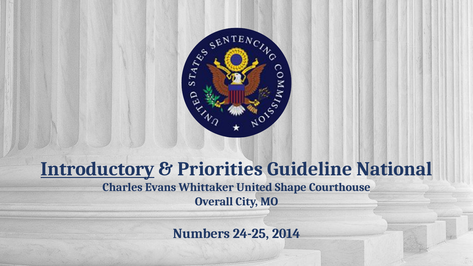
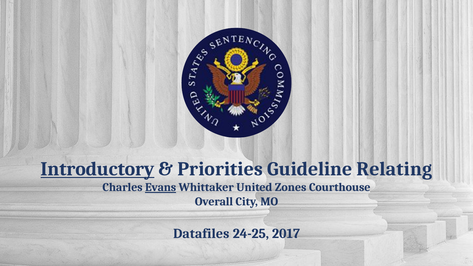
National: National -> Relating
Evans underline: none -> present
Shape: Shape -> Zones
Numbers: Numbers -> Datafiles
2014: 2014 -> 2017
